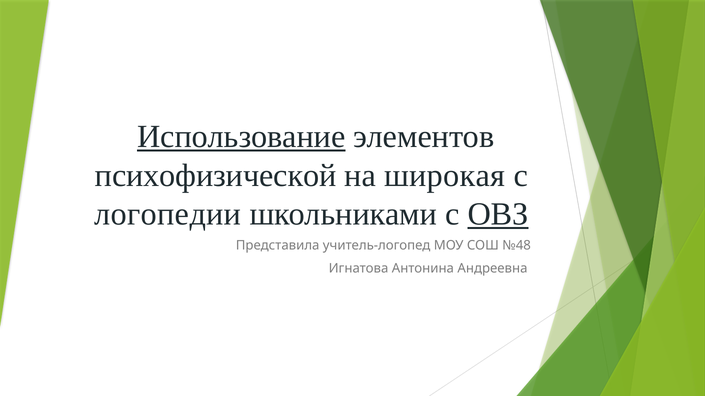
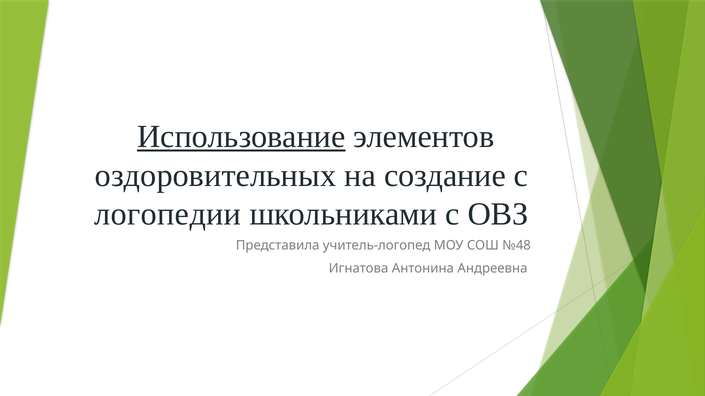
психофизической: психофизической -> оздоровительных
широкая: широкая -> создание
ОВЗ underline: present -> none
